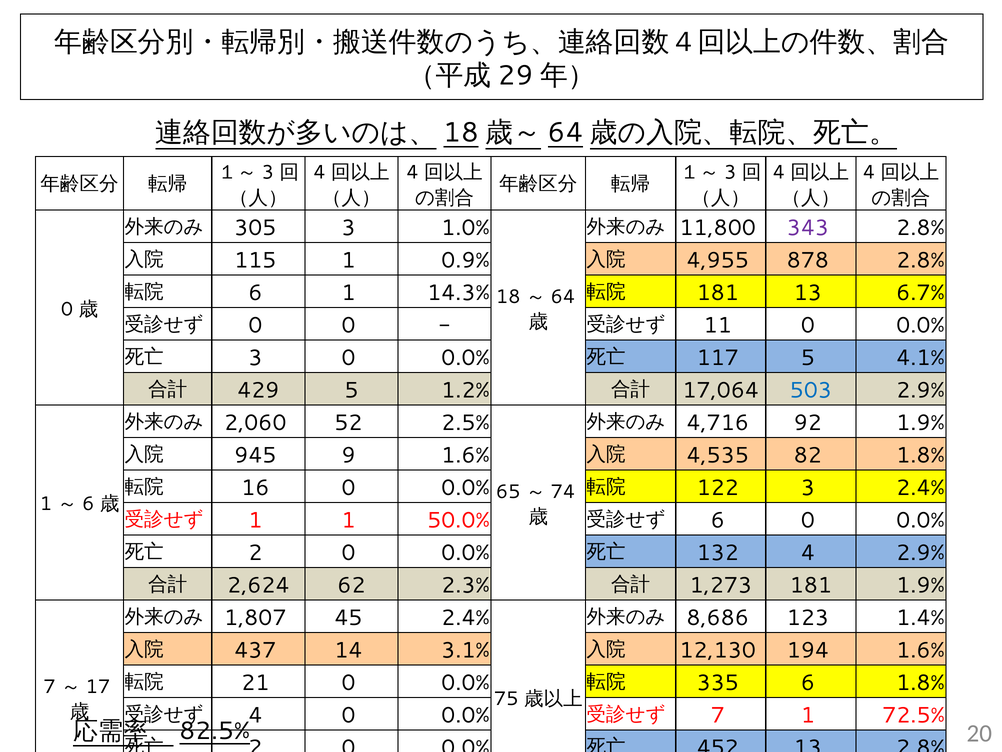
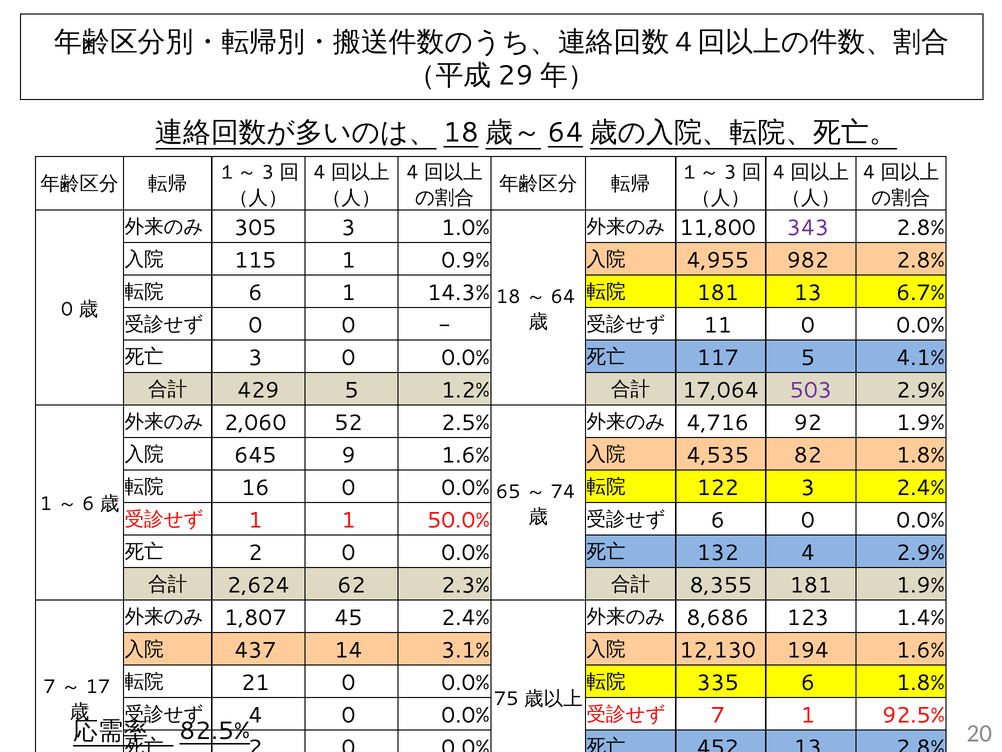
878: 878 -> 982
503 colour: blue -> purple
945: 945 -> 645
1,273: 1,273 -> 8,355
72.5%: 72.5% -> 92.5%
